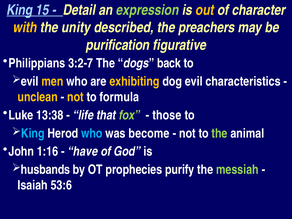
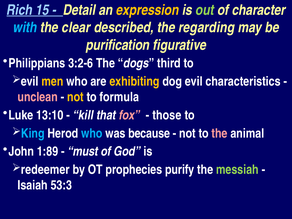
King at (20, 10): King -> Rich
expression colour: light green -> yellow
out colour: yellow -> light green
with colour: yellow -> light blue
unity: unity -> clear
preachers: preachers -> regarding
3:2-7: 3:2-7 -> 3:2-6
back: back -> third
unclean colour: yellow -> pink
13:38: 13:38 -> 13:10
life: life -> kill
fox colour: light green -> pink
become: become -> because
the at (220, 133) colour: light green -> pink
1:16: 1:16 -> 1:89
have: have -> must
husbands: husbands -> redeemer
53:6: 53:6 -> 53:3
